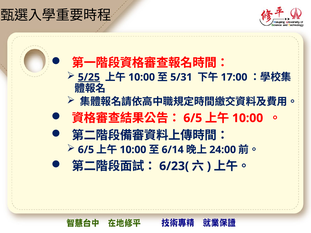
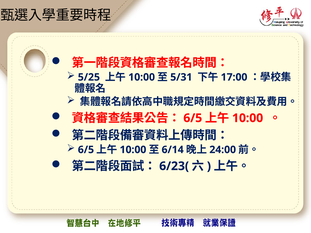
5/25 underline: present -> none
